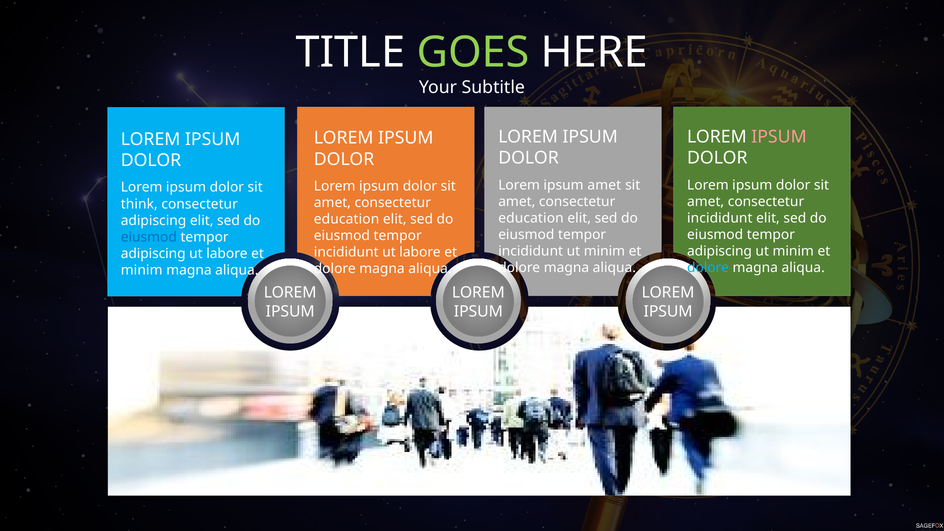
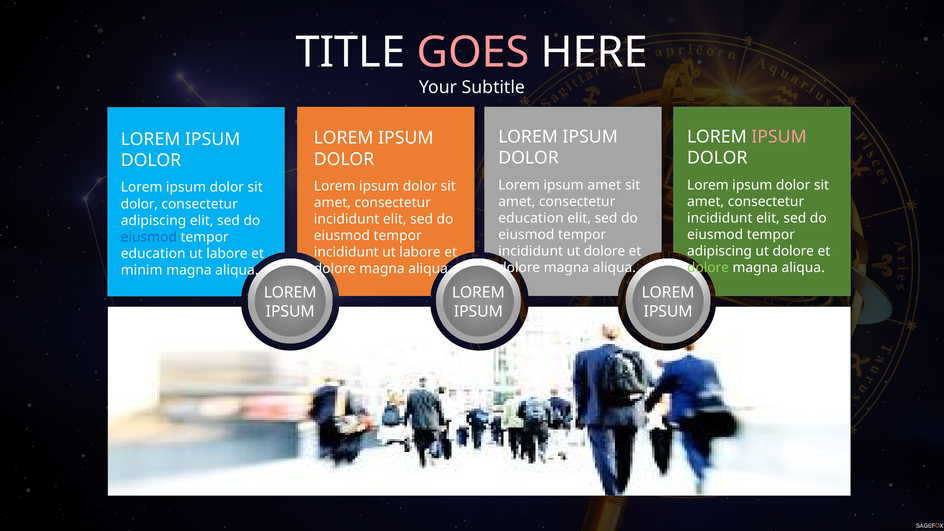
GOES colour: light green -> pink
think at (139, 204): think -> dolor
education at (347, 219): education -> incididunt
incididunt ut minim: minim -> dolore
minim at (793, 251): minim -> dolore
adipiscing at (153, 254): adipiscing -> education
dolore at (708, 268) colour: light blue -> light green
